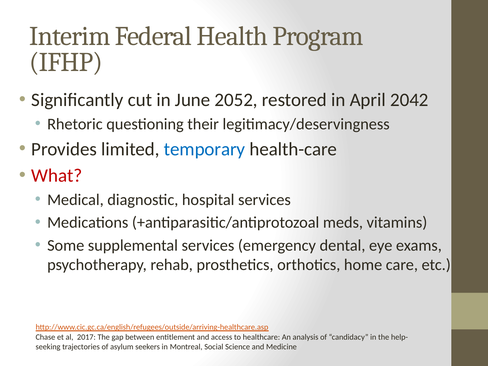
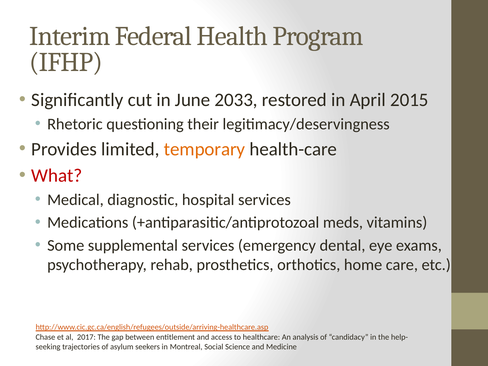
2052: 2052 -> 2033
2042: 2042 -> 2015
temporary colour: blue -> orange
